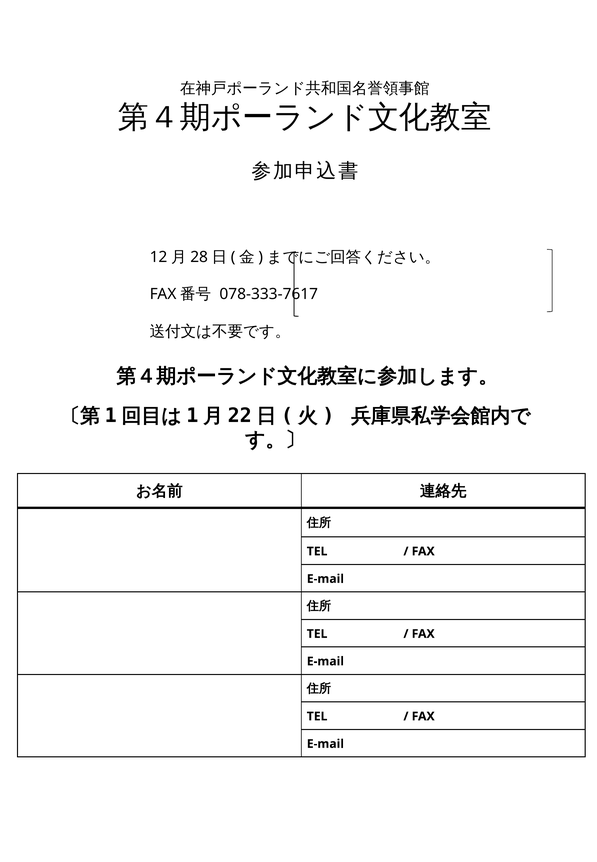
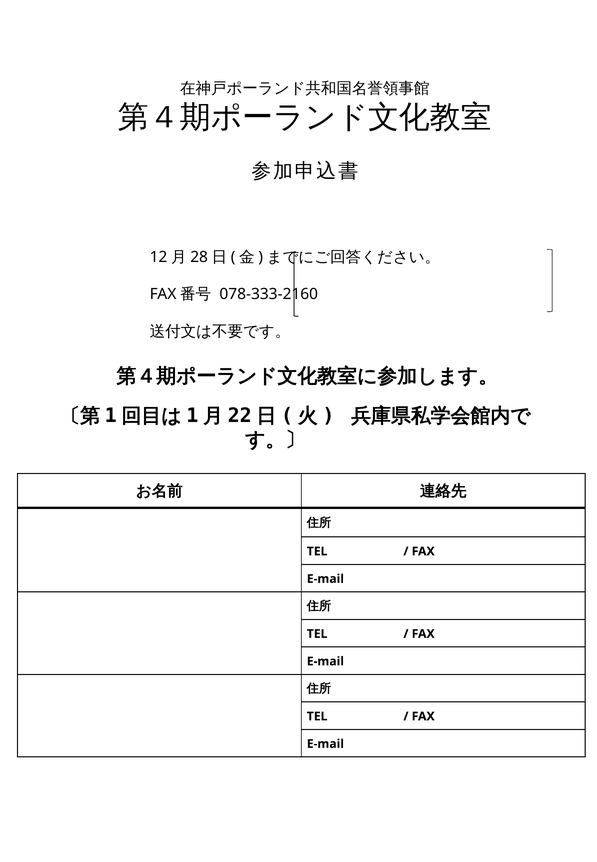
078-333-7617: 078-333-7617 -> 078-333-2160
